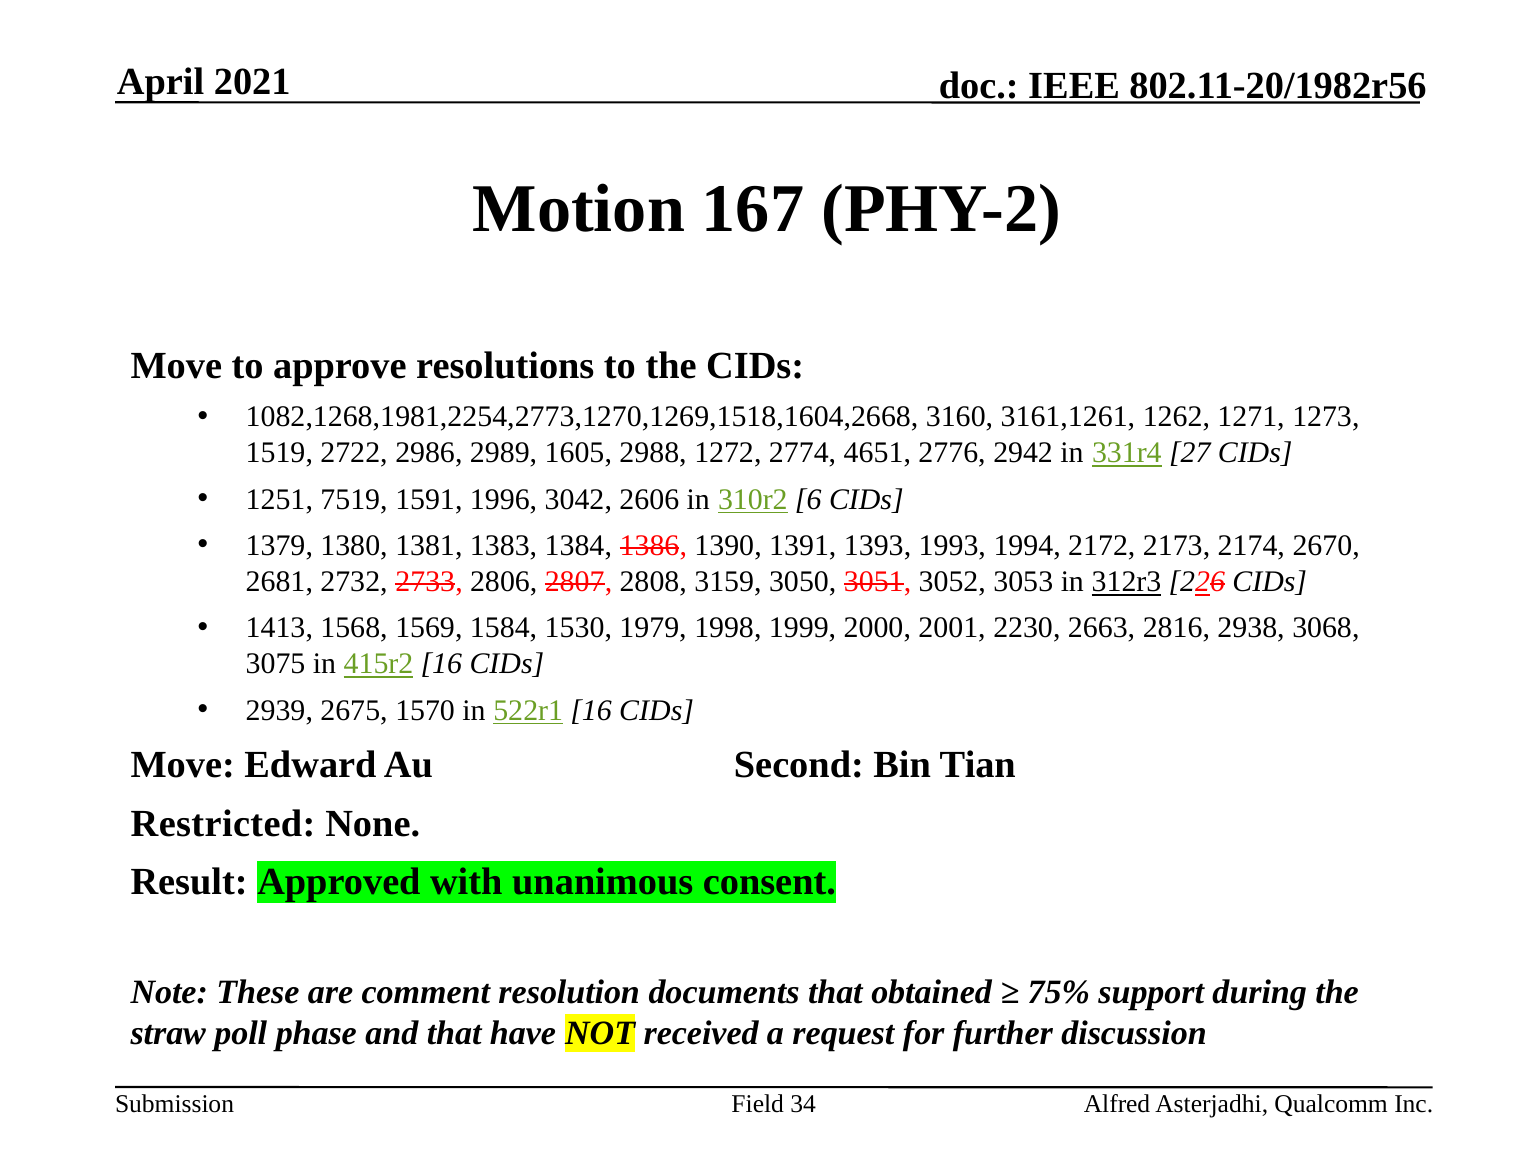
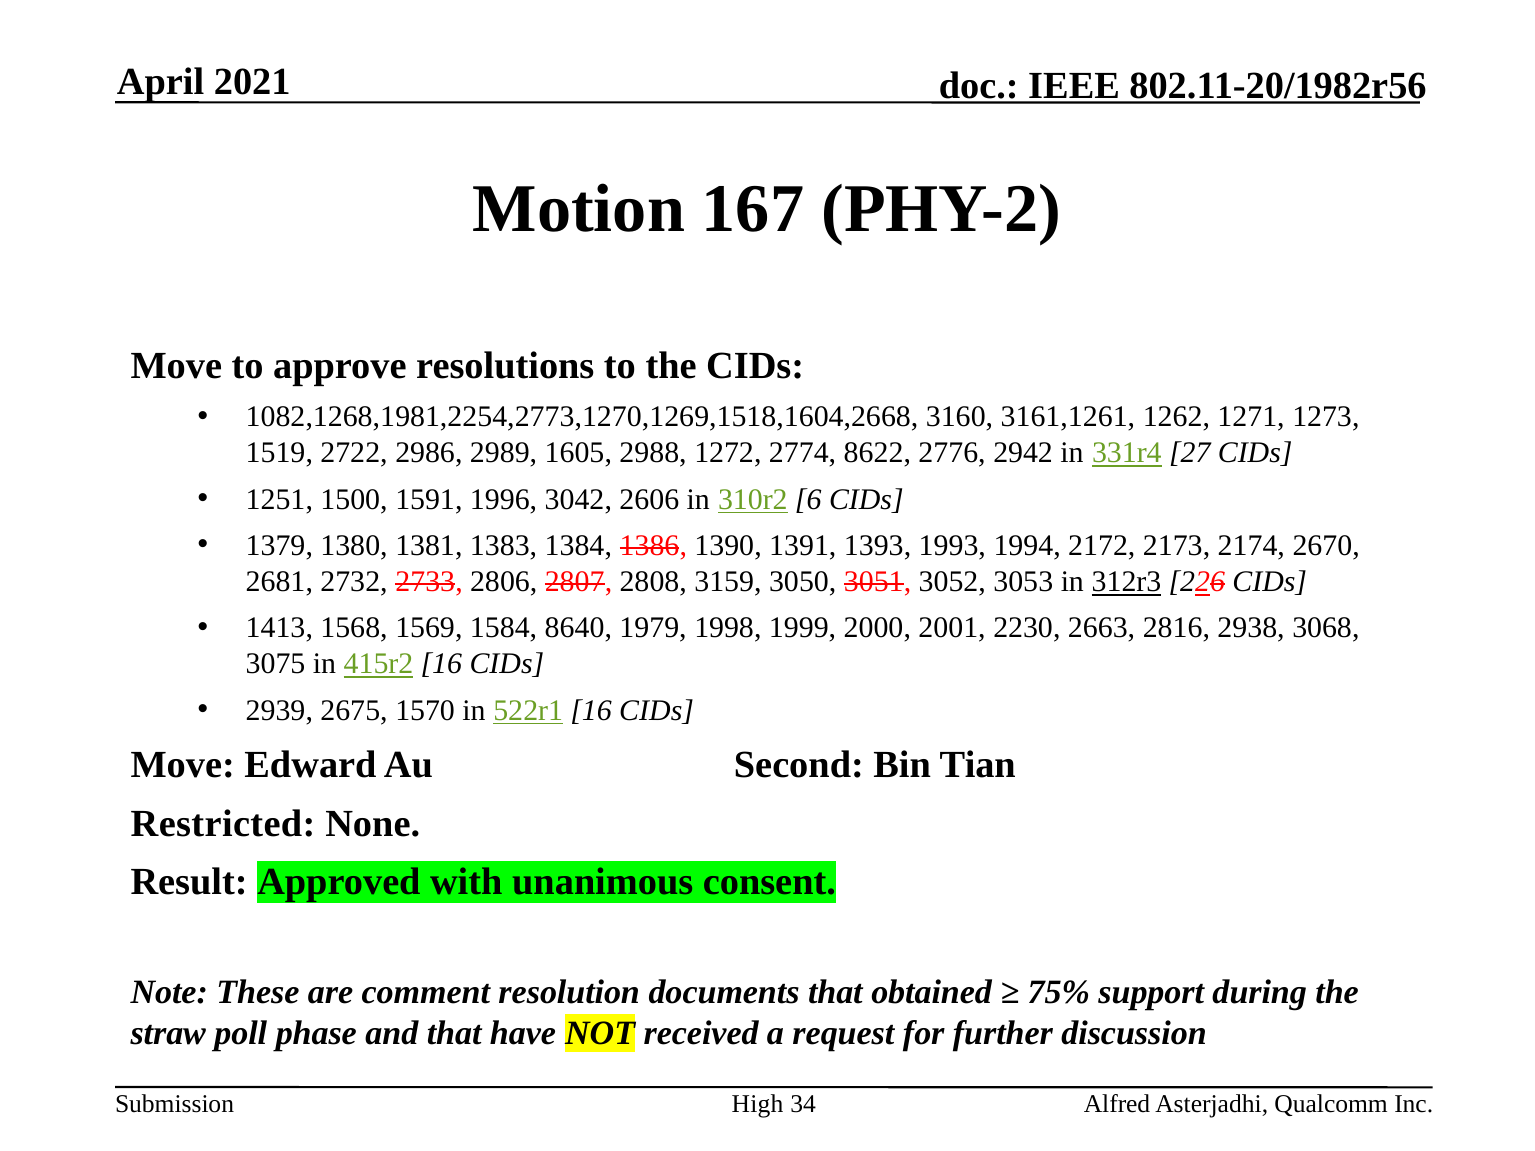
4651: 4651 -> 8622
7519: 7519 -> 1500
1530: 1530 -> 8640
Field: Field -> High
